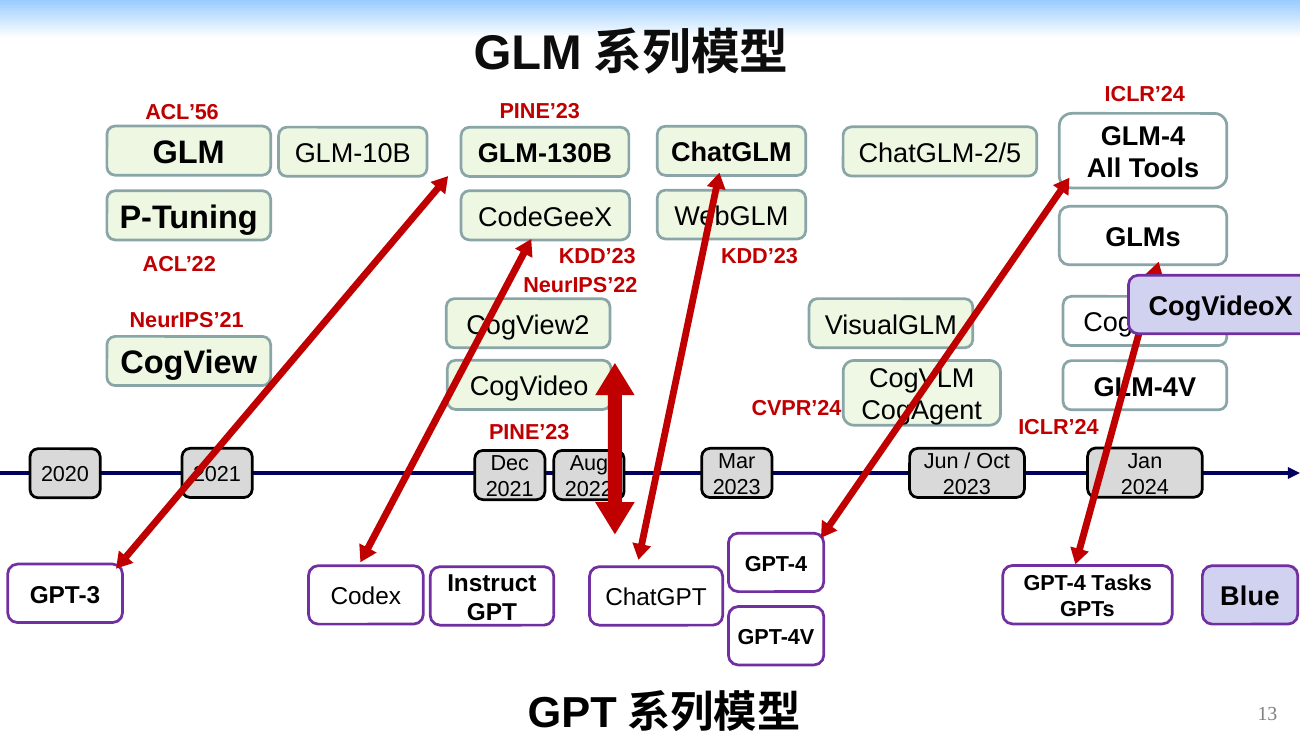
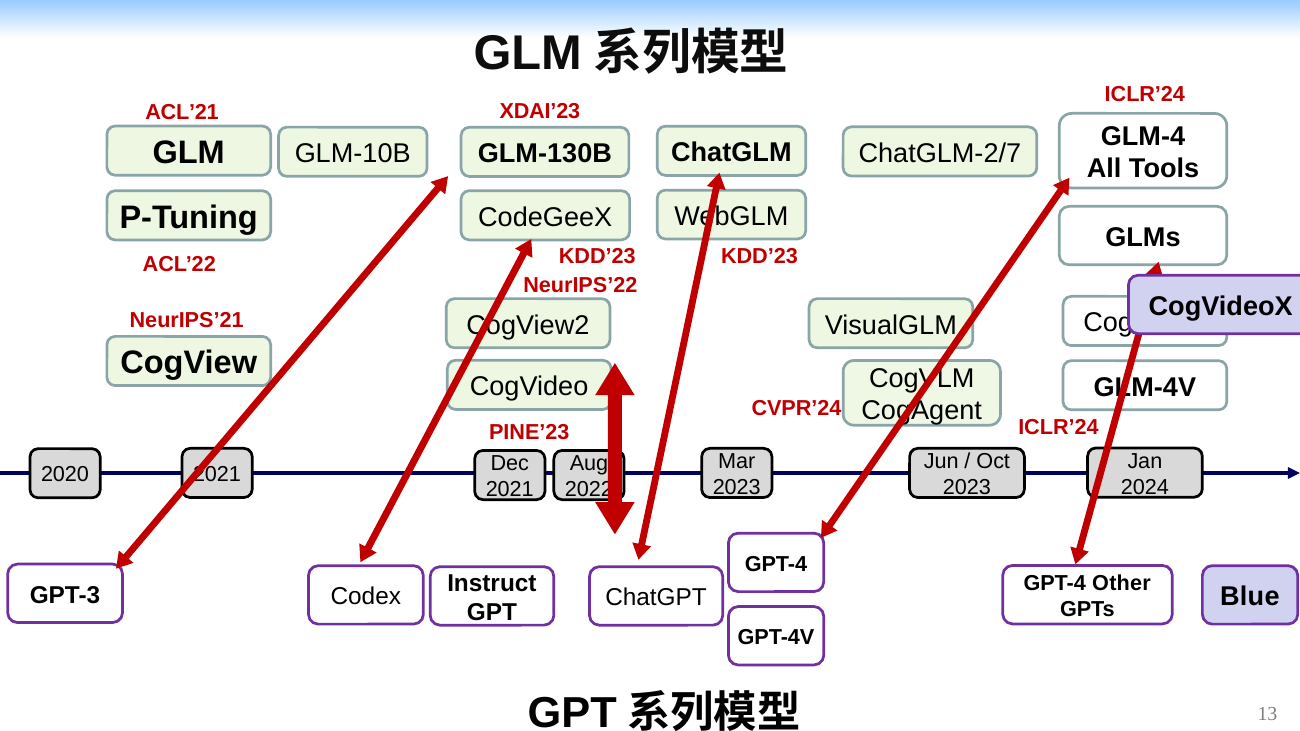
PINE’23 at (540, 111): PINE’23 -> XDAI’23
ACL’56: ACL’56 -> ACL’21
ChatGLM-2/5: ChatGLM-2/5 -> ChatGLM-2/7
Tasks: Tasks -> Other
